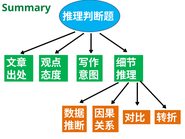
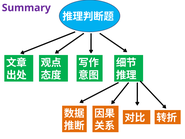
Summary colour: green -> purple
